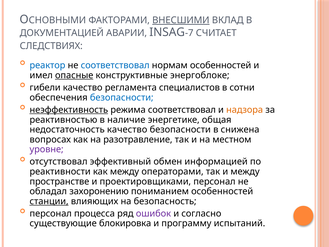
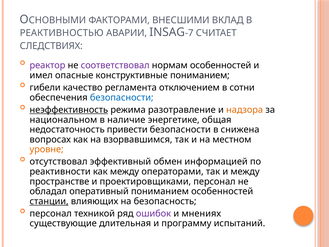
ВНЕСШИМИ underline: present -> none
ДОКУМЕНТАЦИЕЙ: ДОКУМЕНТАЦИЕЙ -> РЕАКТИВНОСТЬЮ
реактор colour: blue -> purple
соответствовал at (115, 65) colour: blue -> purple
опасные underline: present -> none
конструктивные энергоблоке: энергоблоке -> пониманием
специалистов: специалистов -> отключением
режима соответствовал: соответствовал -> разотравление
реактивностью: реактивностью -> национальном
недостаточность качество: качество -> привести
разотравление: разотравление -> взорвавшимся
уровне colour: purple -> orange
захоронению: захоронению -> оперативный
процесса: процесса -> техникой
согласно: согласно -> мнениях
блокировка: блокировка -> длительная
